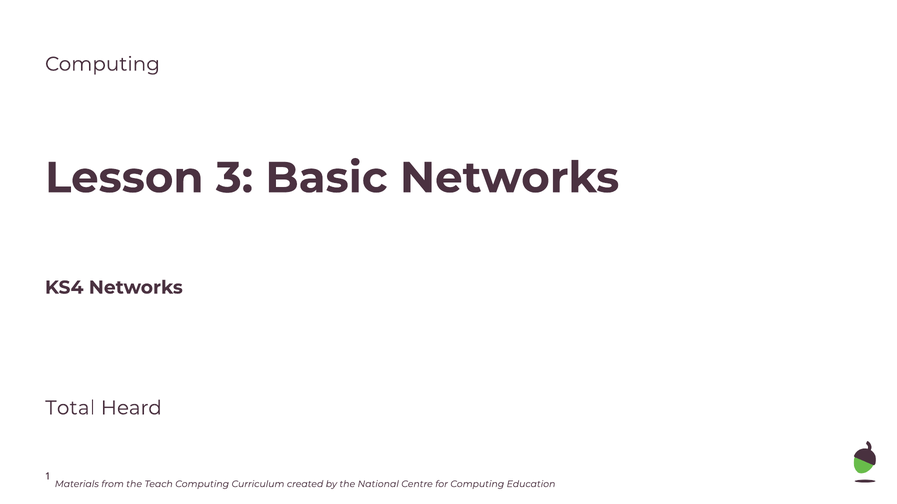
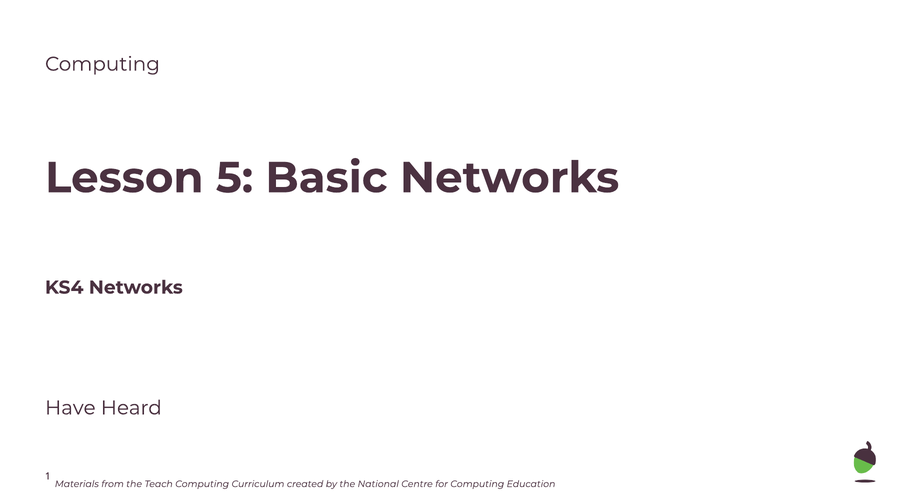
3: 3 -> 5
Total: Total -> Have
